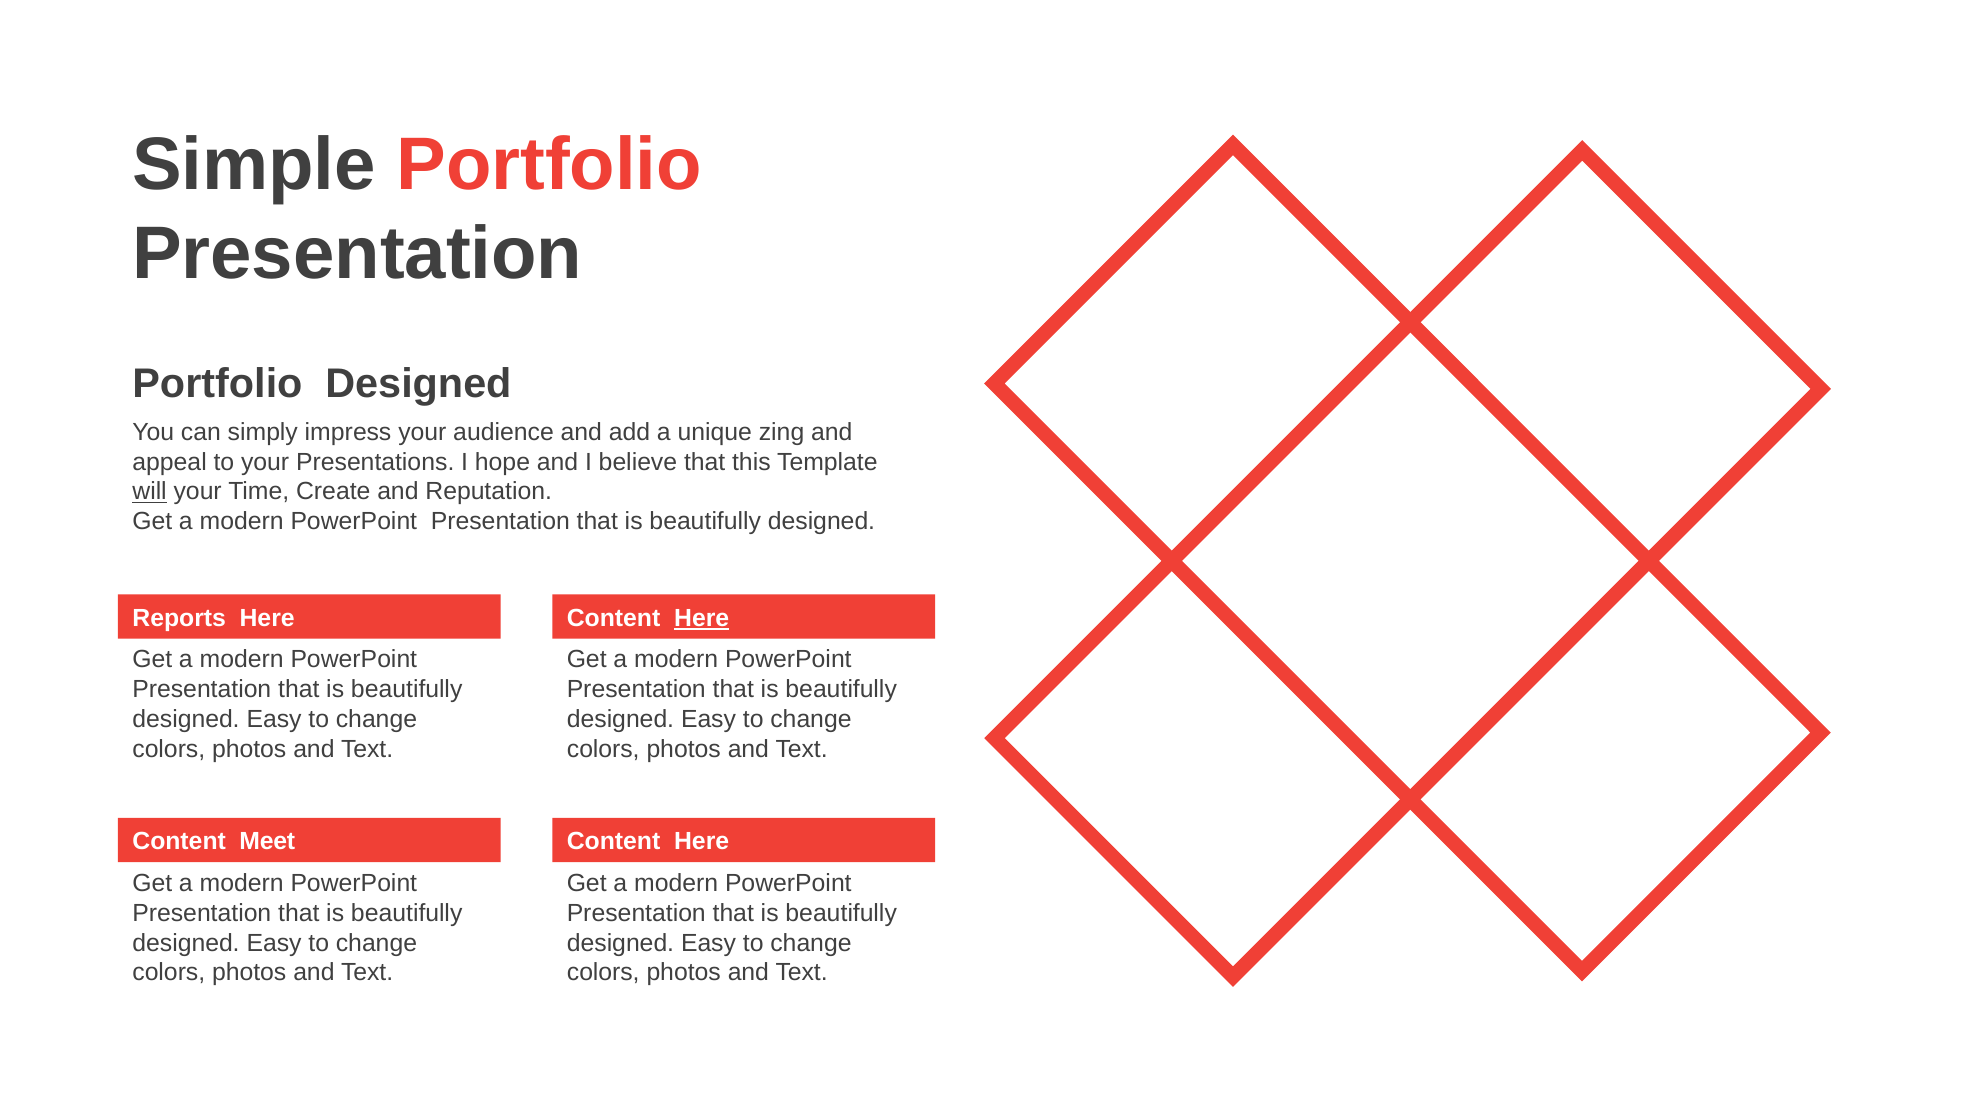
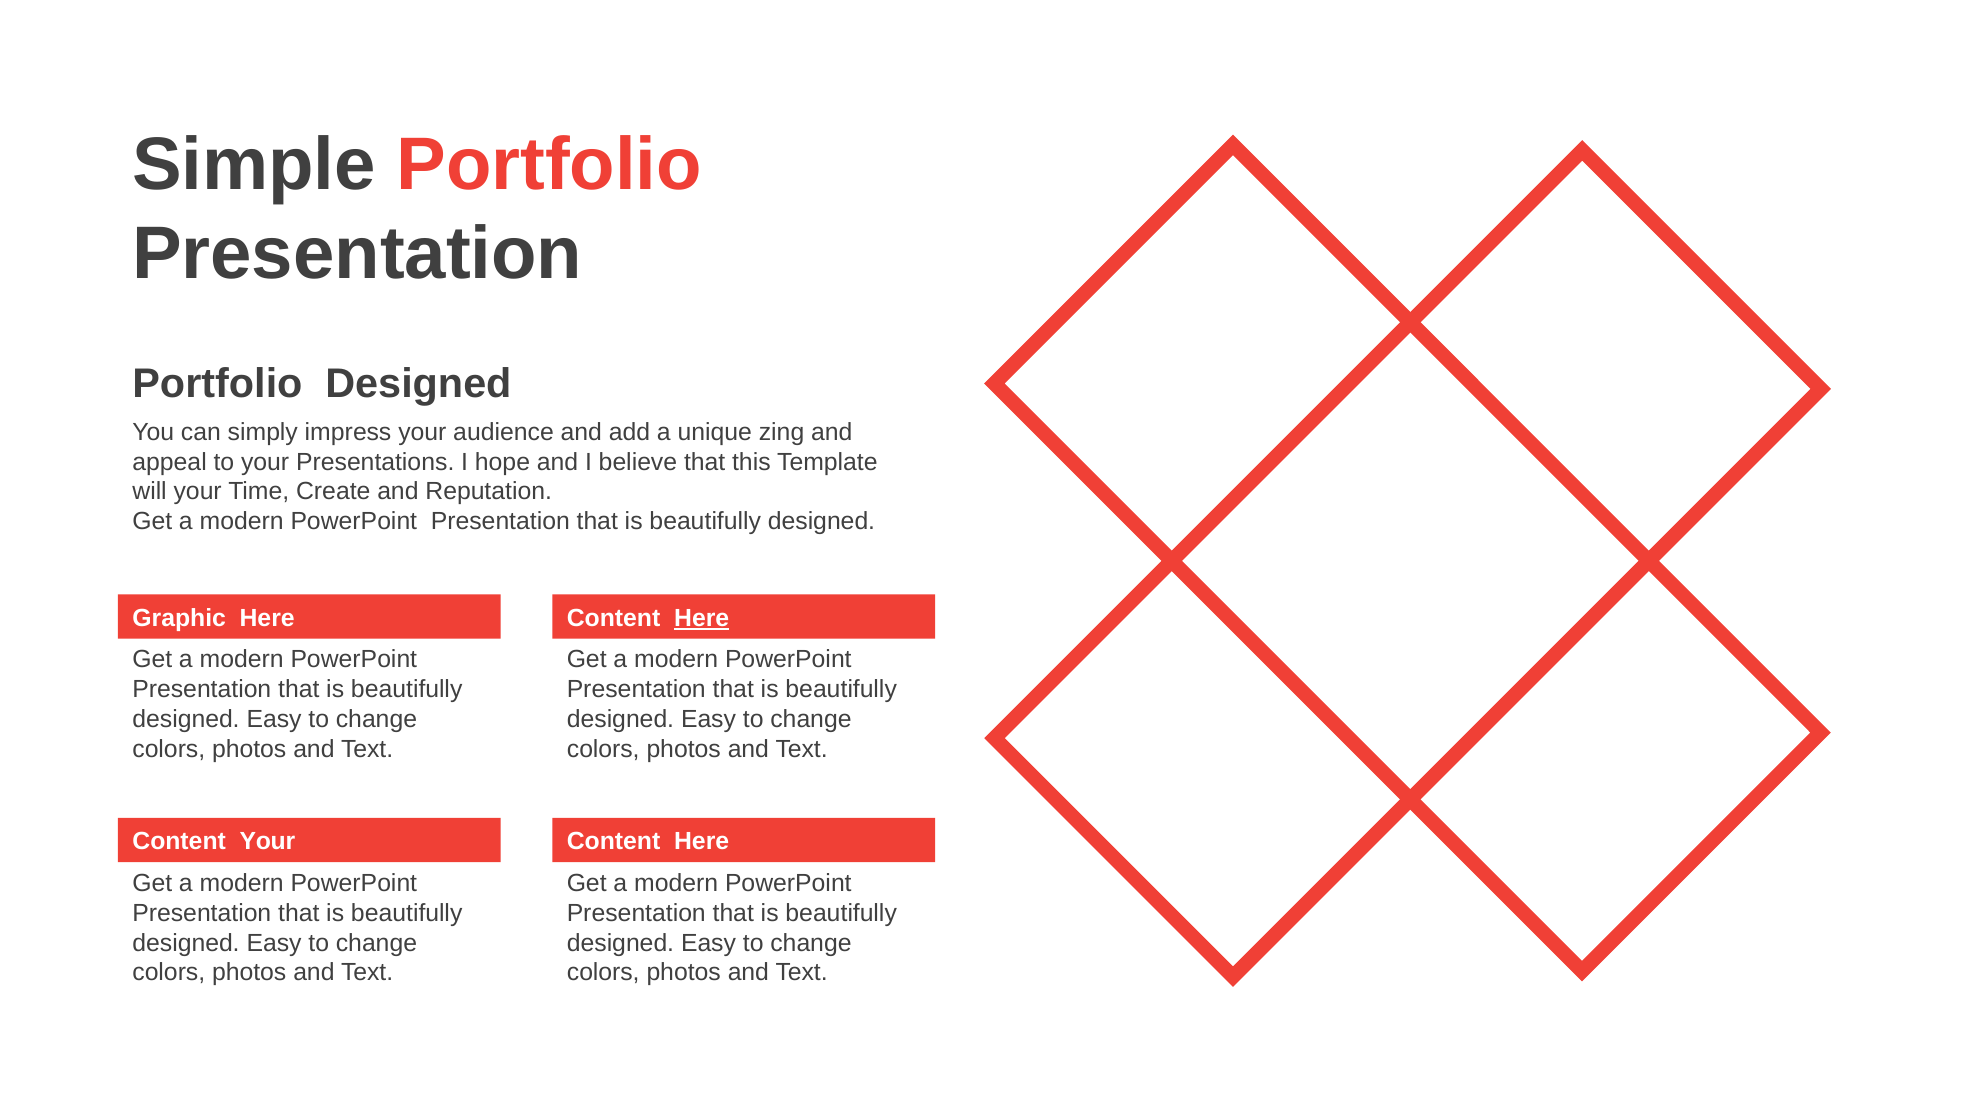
will underline: present -> none
Reports: Reports -> Graphic
Content Meet: Meet -> Your
